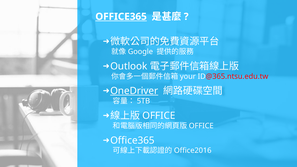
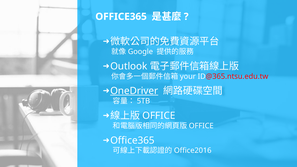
OFFICE365 at (121, 17) underline: present -> none
